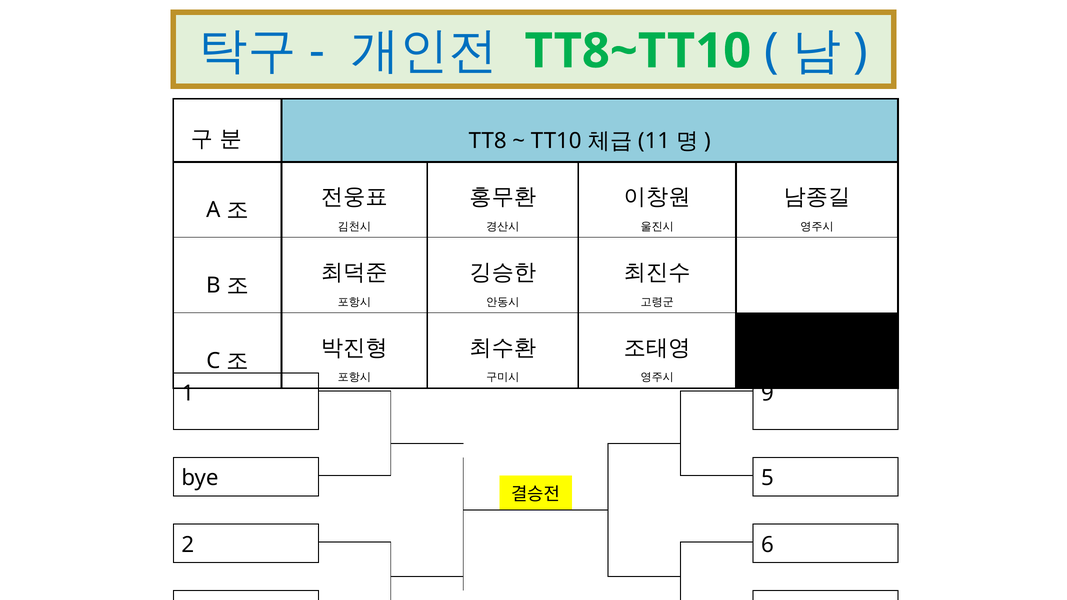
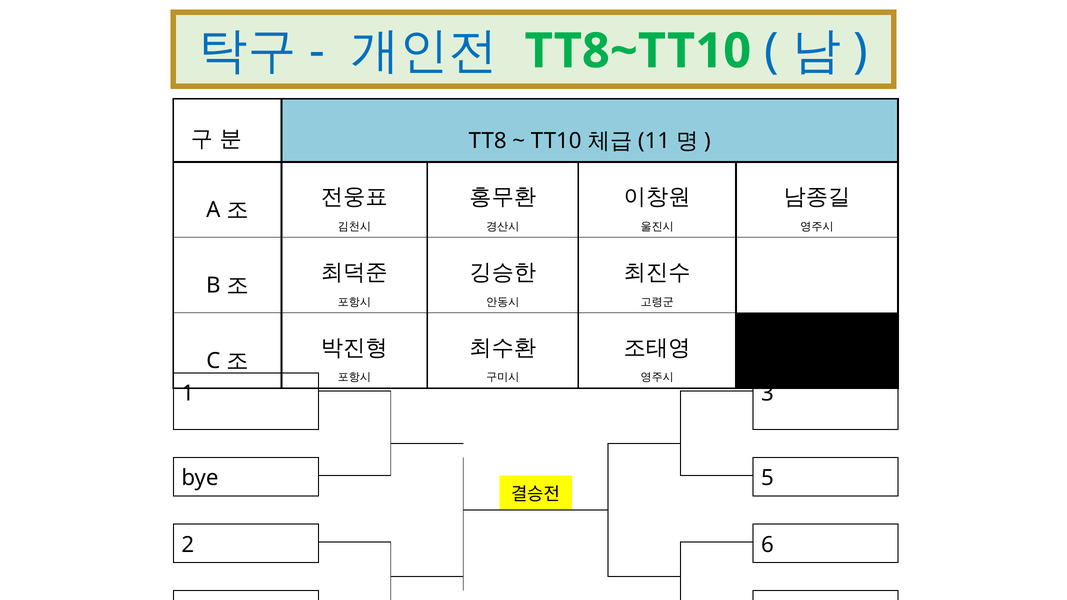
1 9: 9 -> 3
